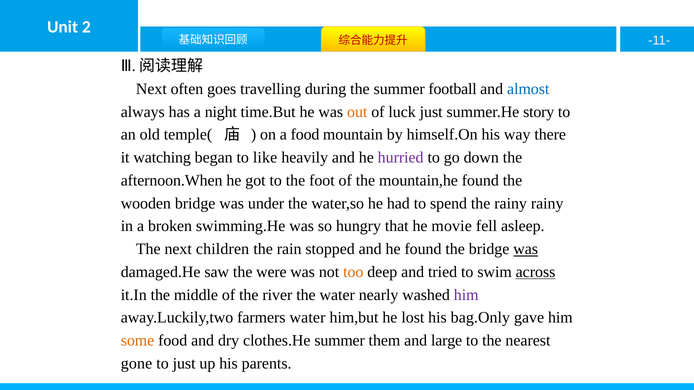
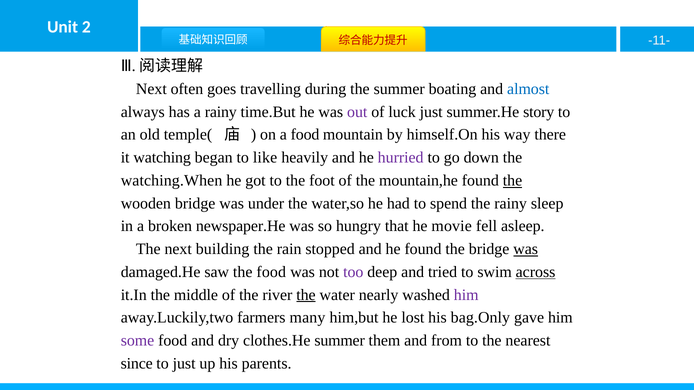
football: football -> boating
a night: night -> rainy
out colour: orange -> purple
afternoon.When: afternoon.When -> watching.When
the at (512, 181) underline: none -> present
rainy rainy: rainy -> sleep
swimming.He: swimming.He -> newspaper.He
children: children -> building
the were: were -> food
too colour: orange -> purple
the at (306, 295) underline: none -> present
farmers water: water -> many
some colour: orange -> purple
large: large -> from
gone: gone -> since
